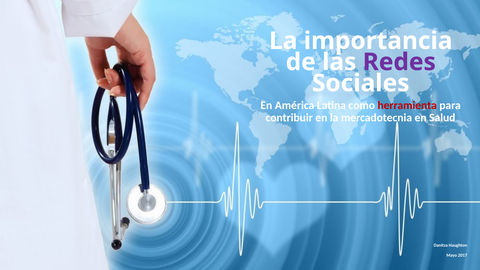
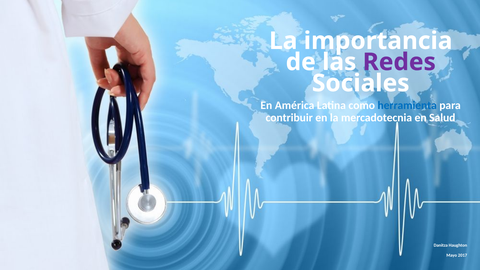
herramienta colour: red -> blue
